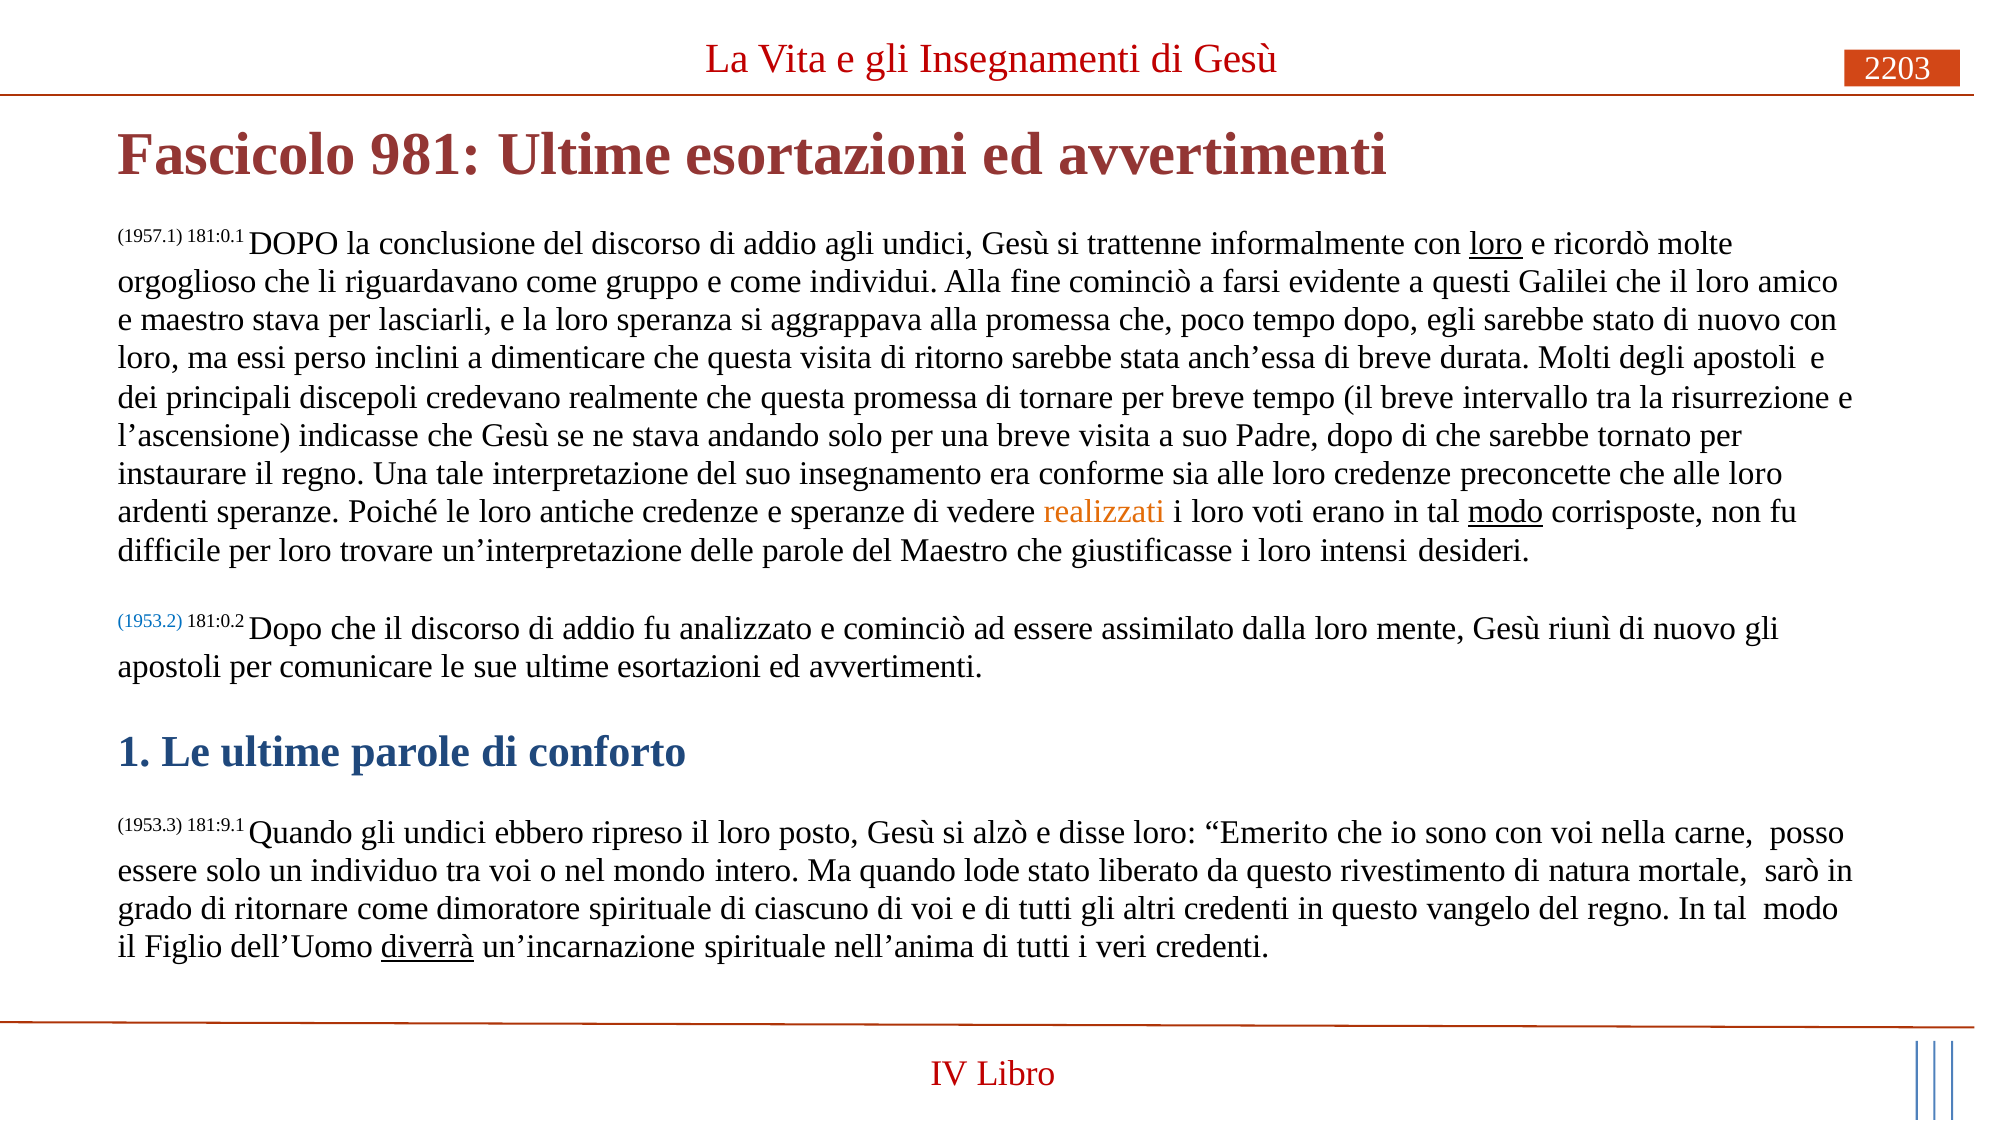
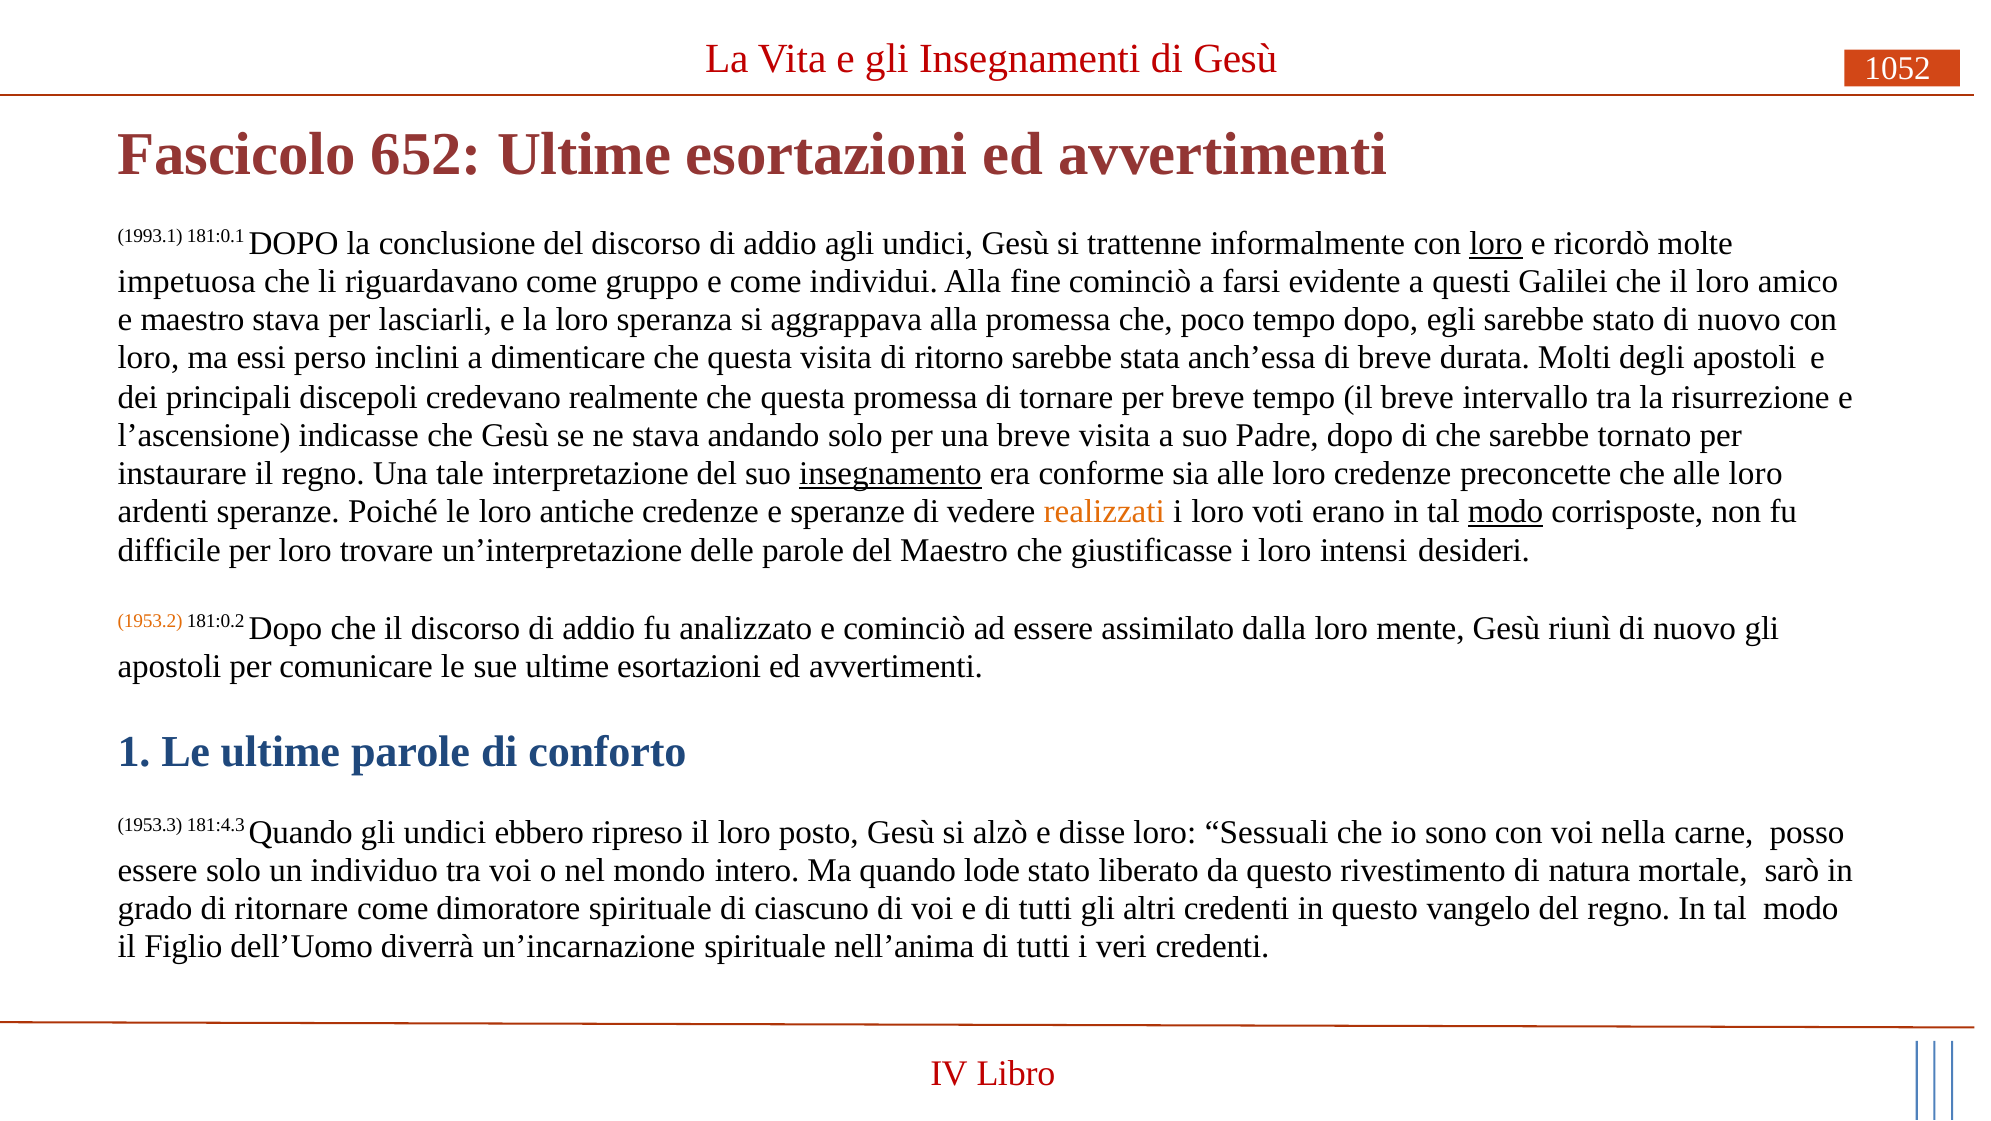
2203: 2203 -> 1052
981: 981 -> 652
1957.1: 1957.1 -> 1993.1
orgoglioso: orgoglioso -> impetuosa
insegnamento underline: none -> present
1953.2 colour: blue -> orange
181:9.1: 181:9.1 -> 181:4.3
Emerito: Emerito -> Sessuali
diverrà underline: present -> none
